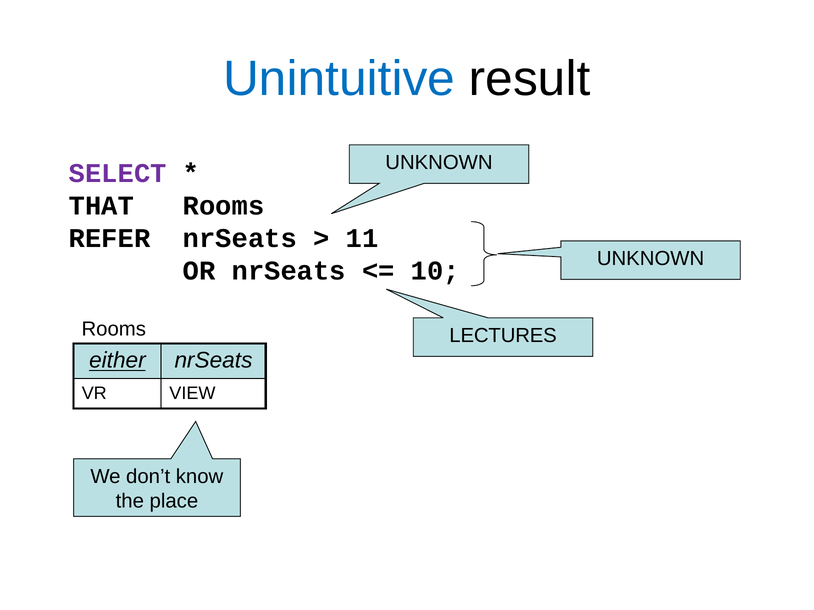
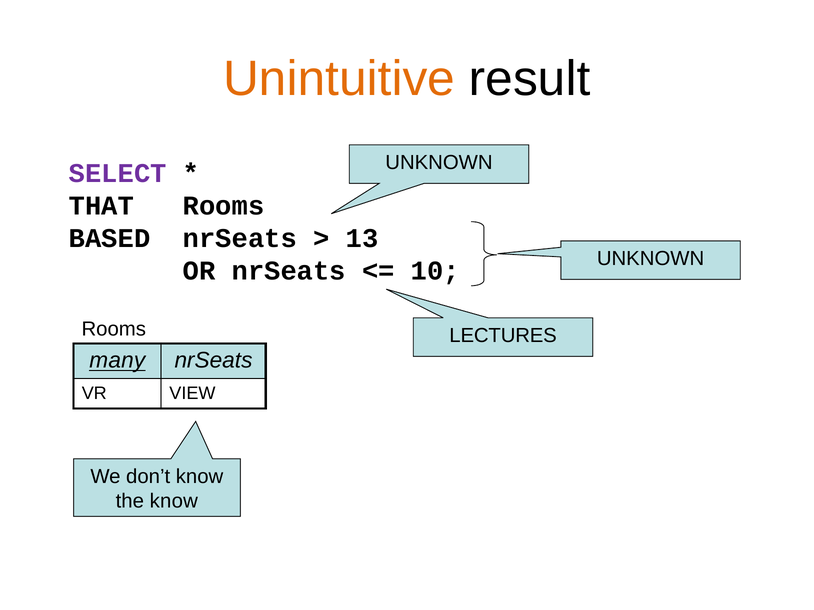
Unintuitive colour: blue -> orange
REFER: REFER -> BASED
11: 11 -> 13
either: either -> many
the place: place -> know
